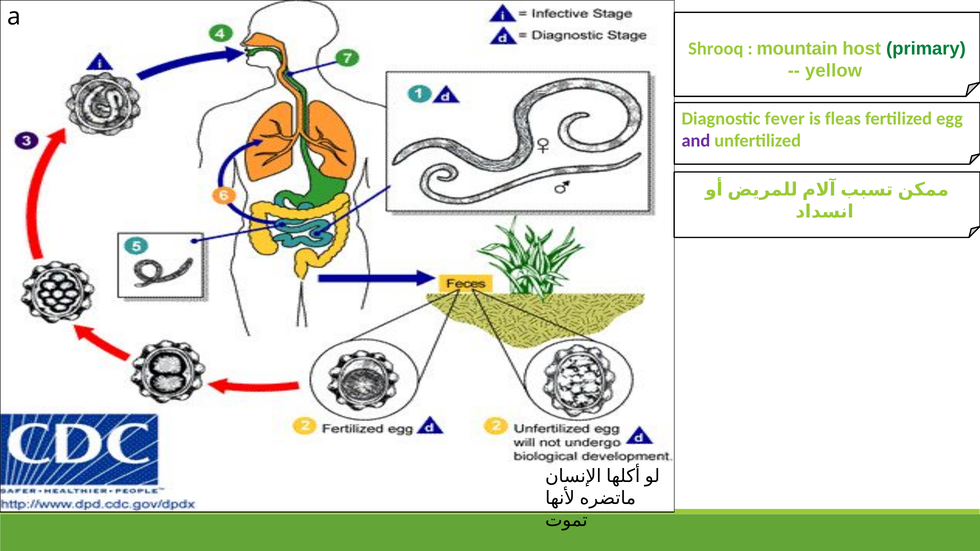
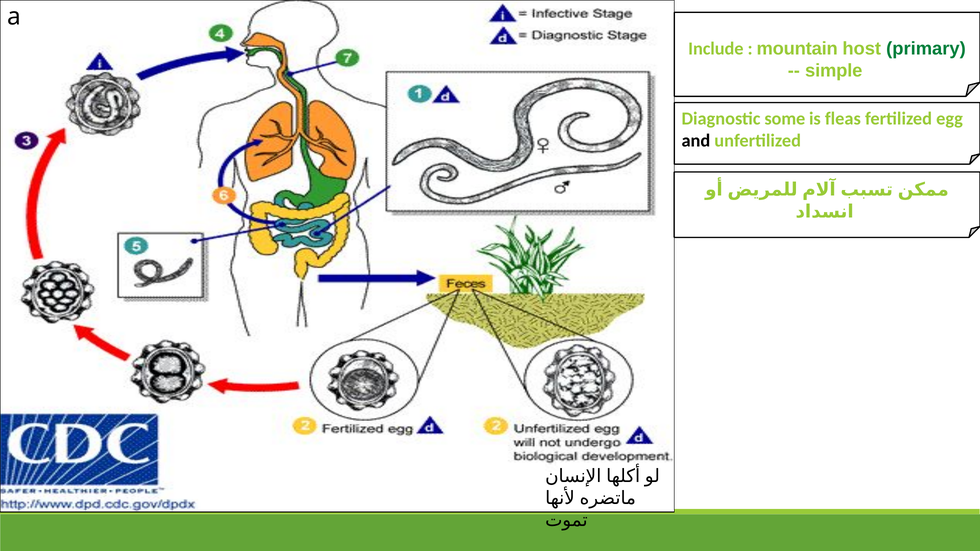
Shrooq: Shrooq -> Include
yellow: yellow -> simple
fever: fever -> some
and colour: purple -> black
